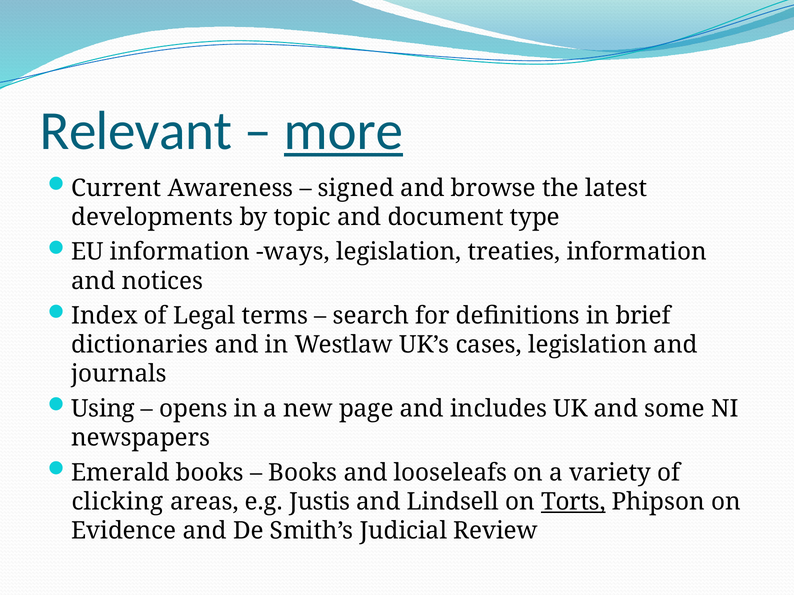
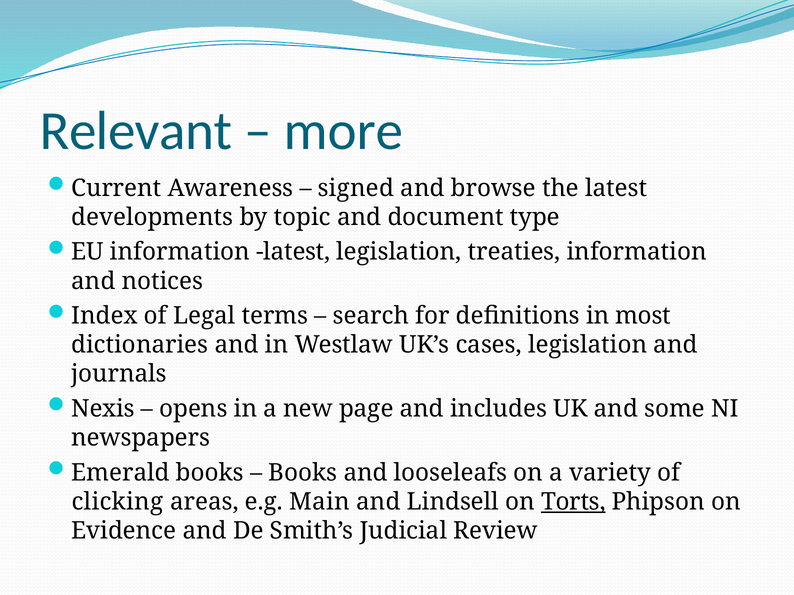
more underline: present -> none
information ways: ways -> latest
brief: brief -> most
Using: Using -> Nexis
Justis: Justis -> Main
